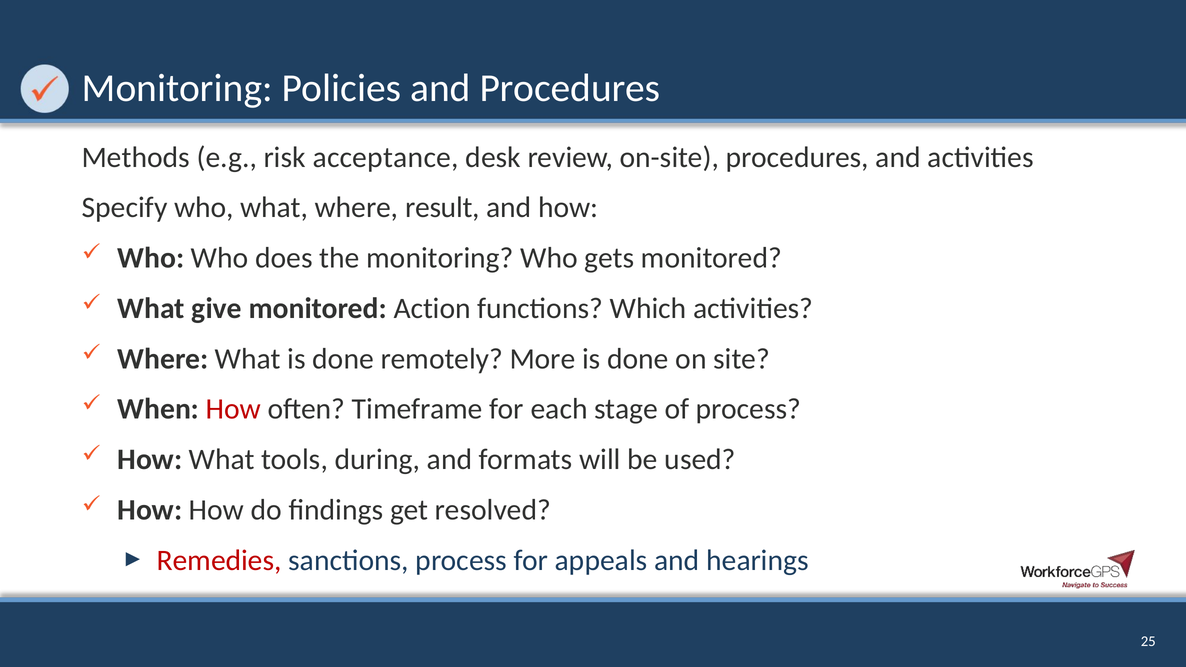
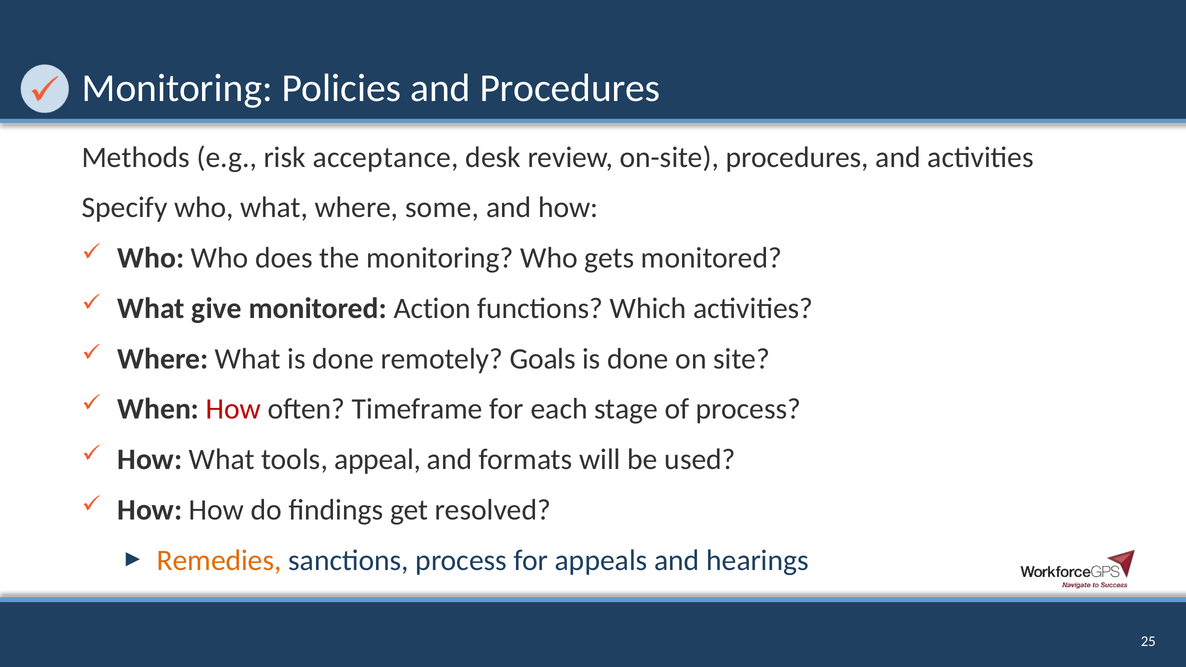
result: result -> some
More: More -> Goals
during: during -> appeal
Remedies colour: red -> orange
